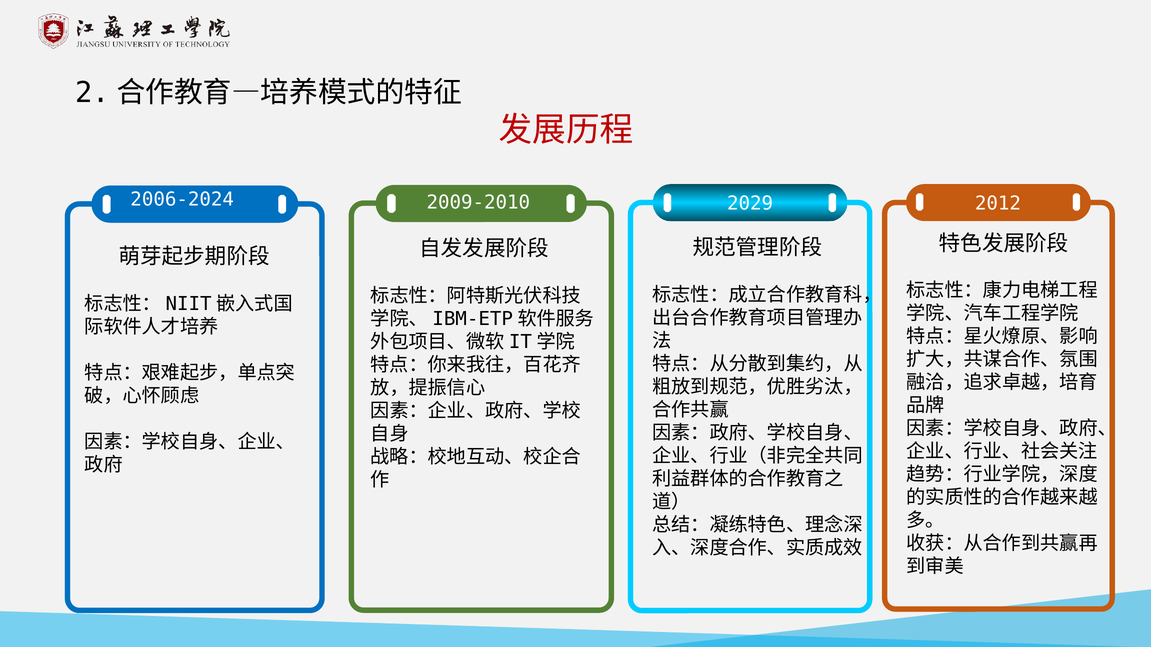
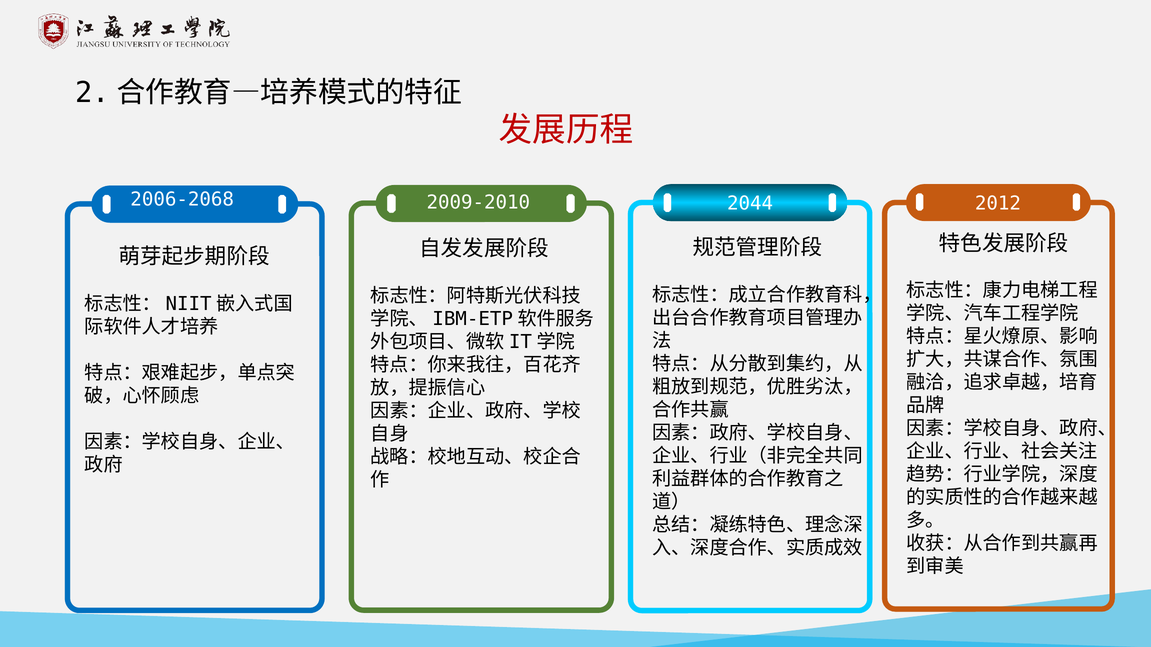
2006-2024: 2006-2024 -> 2006-2068
2029: 2029 -> 2044
